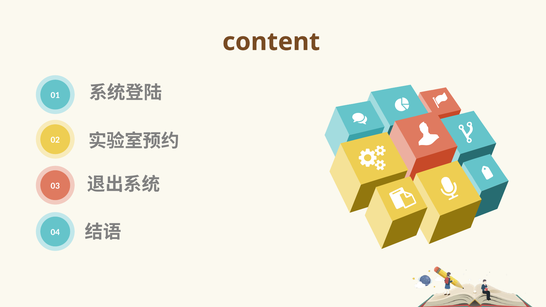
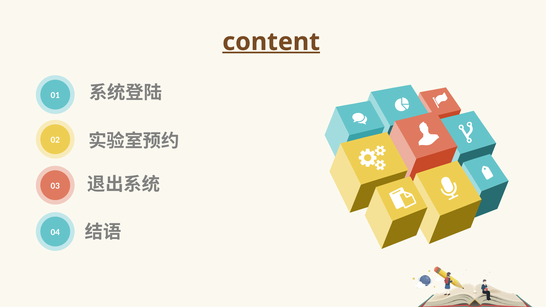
content underline: none -> present
